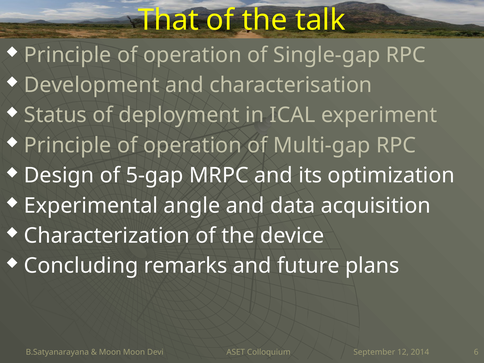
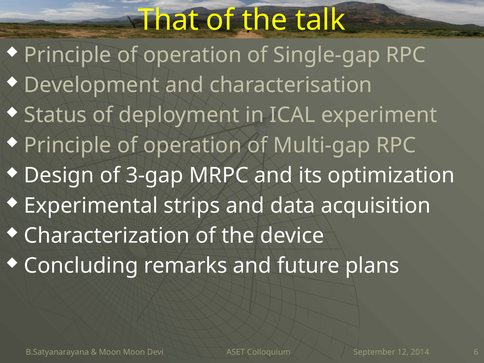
5-gap: 5-gap -> 3-gap
angle: angle -> strips
